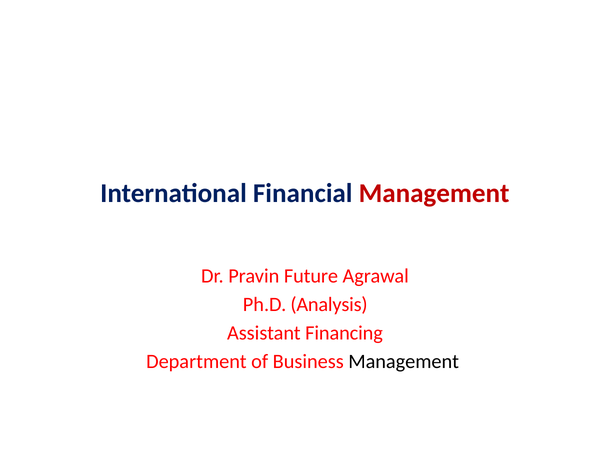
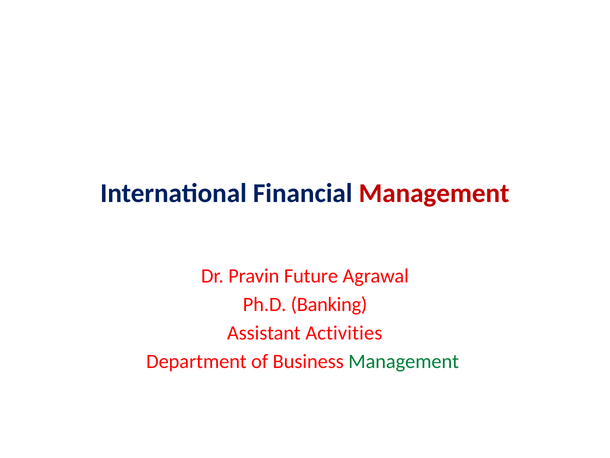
Analysis: Analysis -> Banking
Financing: Financing -> Activities
Management at (404, 361) colour: black -> green
